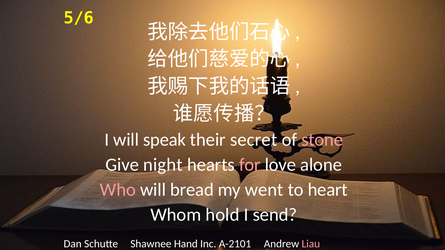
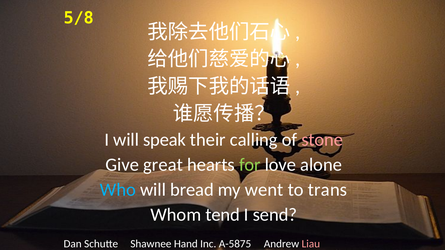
5/6: 5/6 -> 5/8
secret: secret -> calling
night: night -> great
for colour: pink -> light green
Who colour: pink -> light blue
heart: heart -> trans
hold: hold -> tend
A-2101: A-2101 -> A-5875
